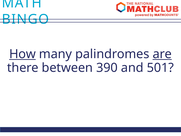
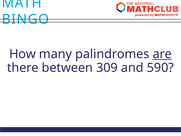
How underline: present -> none
390: 390 -> 309
501: 501 -> 590
